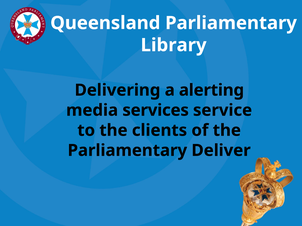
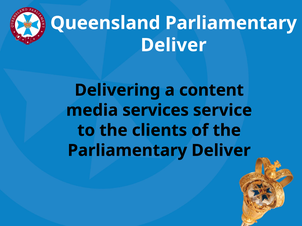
Library at (174, 45): Library -> Deliver
alerting: alerting -> content
